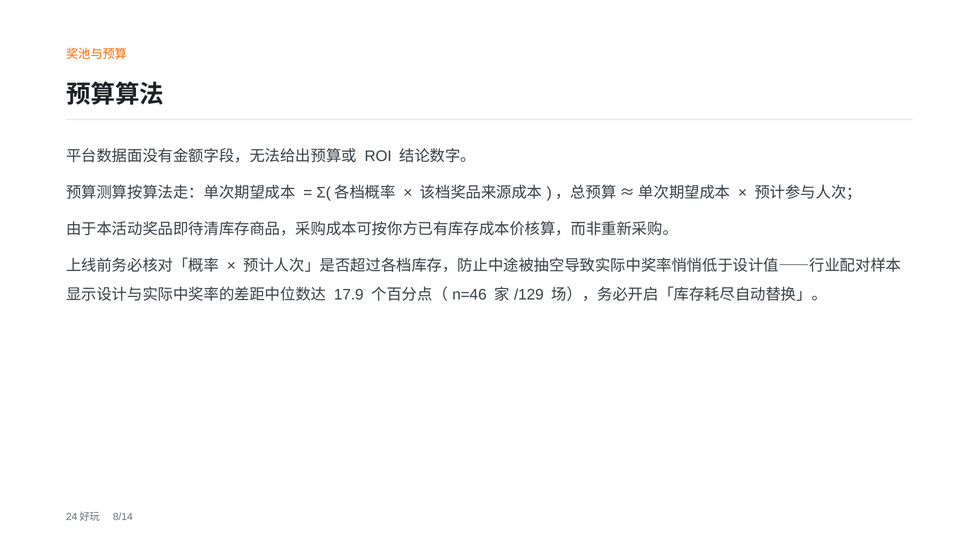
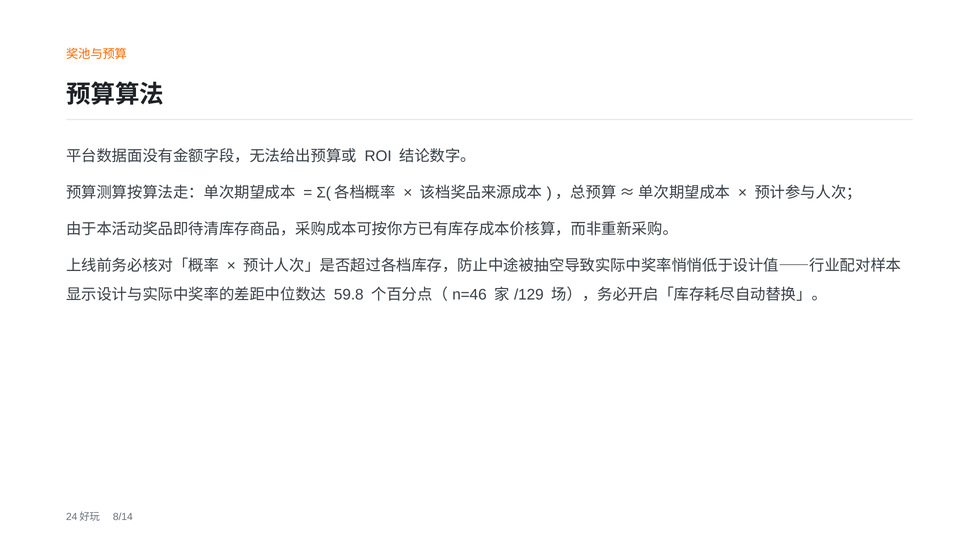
17.9: 17.9 -> 59.8
